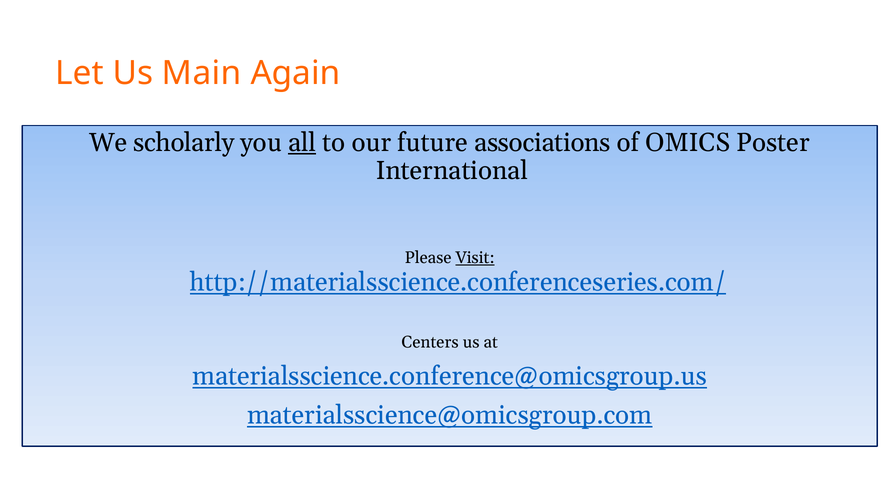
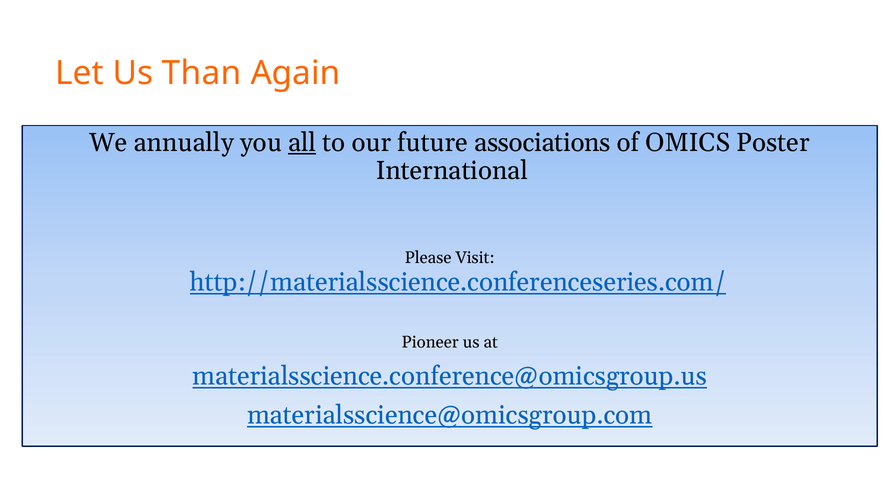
Main: Main -> Than
scholarly: scholarly -> annually
Visit underline: present -> none
Centers: Centers -> Pioneer
